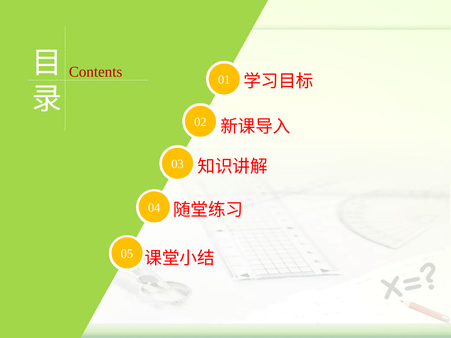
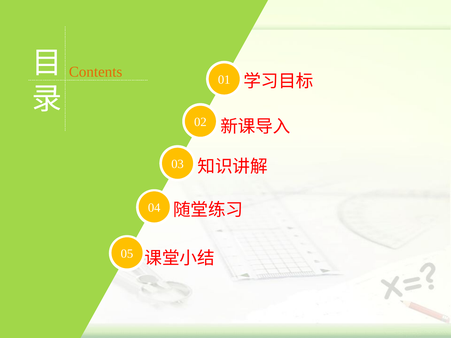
Contents colour: red -> orange
